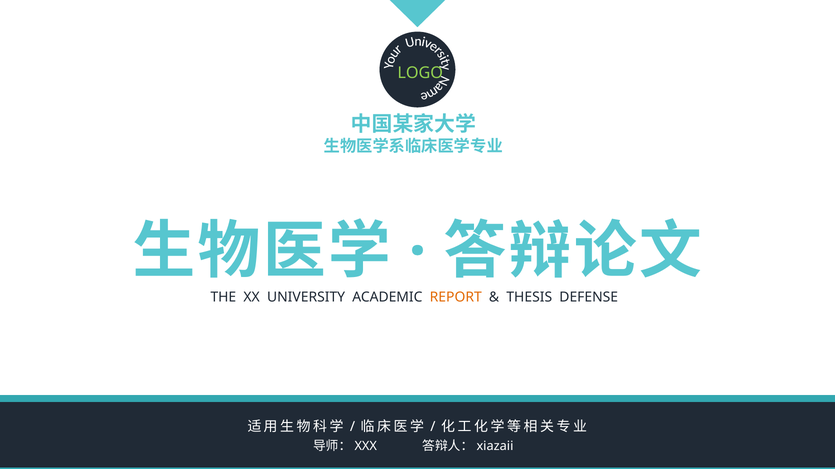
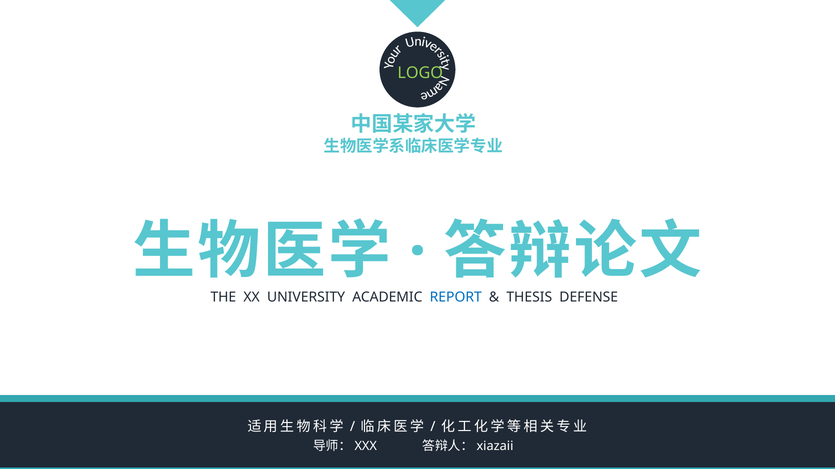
REPORT colour: orange -> blue
